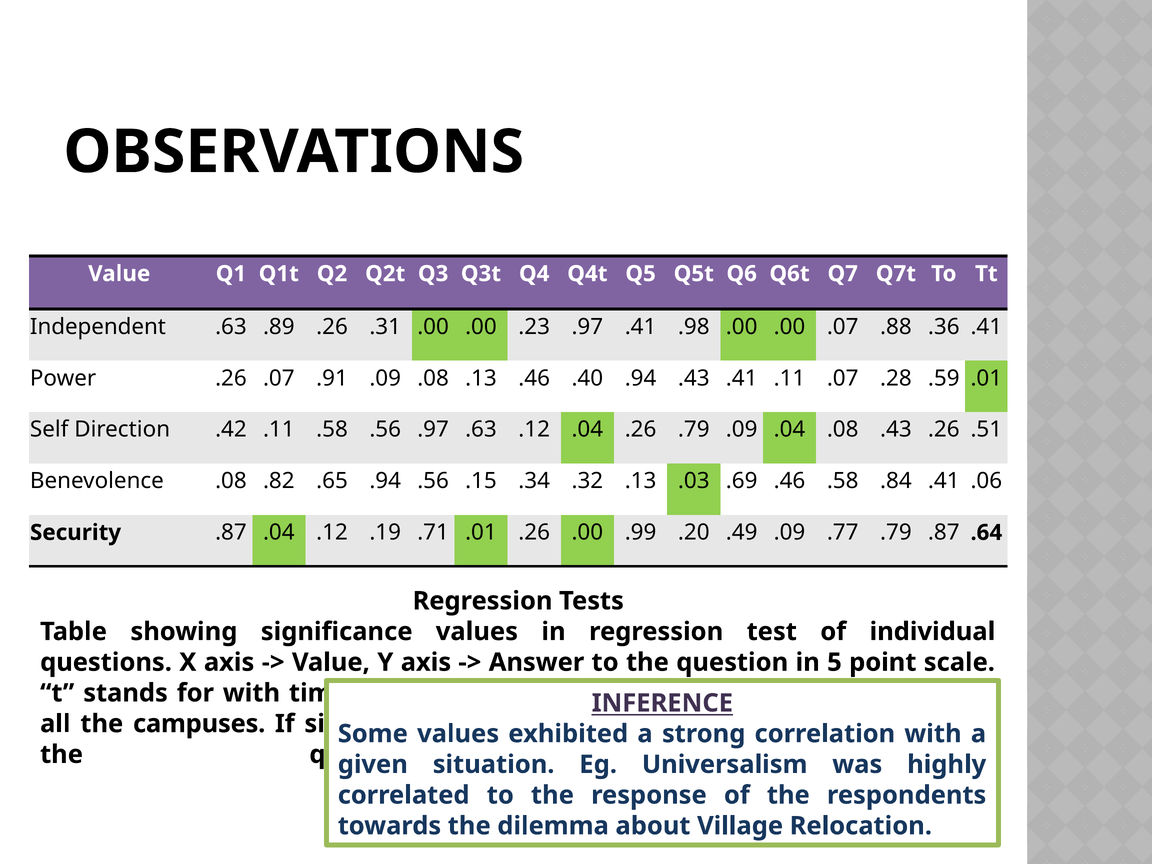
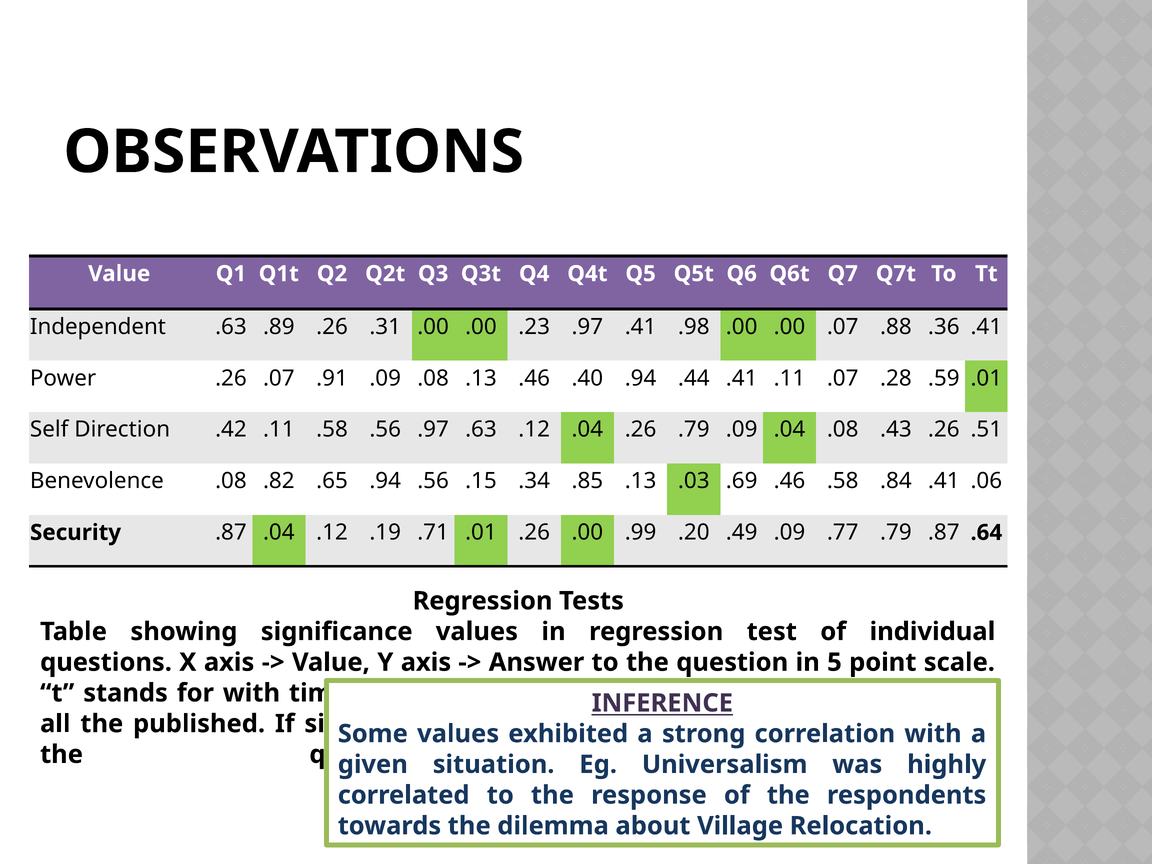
.94 .43: .43 -> .44
.32: .32 -> .85
campuses: campuses -> published
